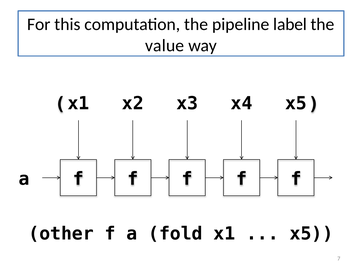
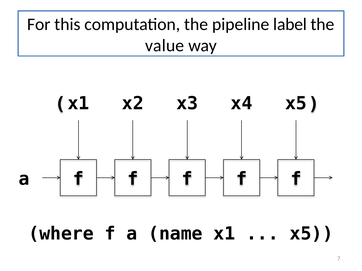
other: other -> where
fold: fold -> name
